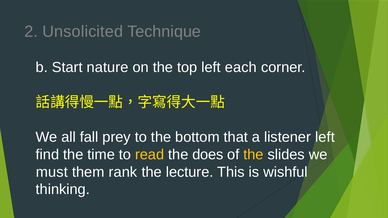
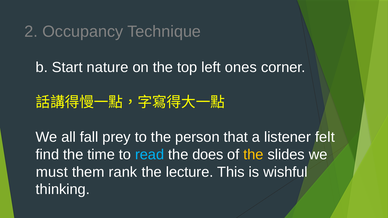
Unsolicited: Unsolicited -> Occupancy
each: each -> ones
bottom: bottom -> person
listener left: left -> felt
read colour: yellow -> light blue
